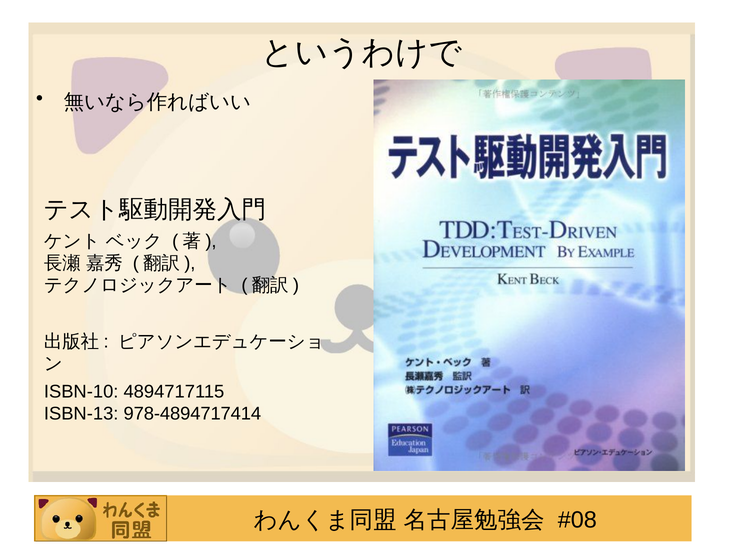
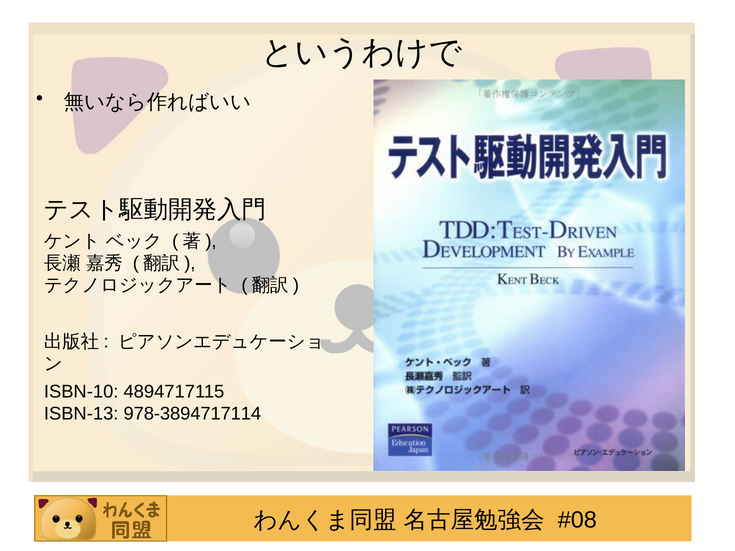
978-4894717414: 978-4894717414 -> 978-3894717114
